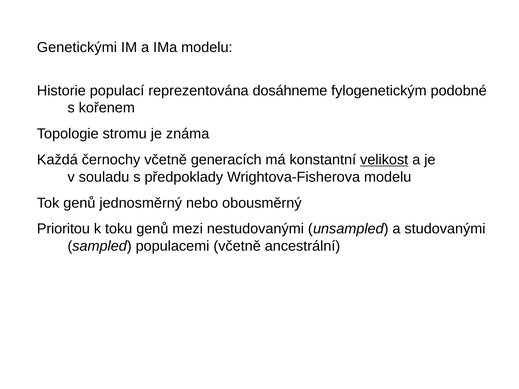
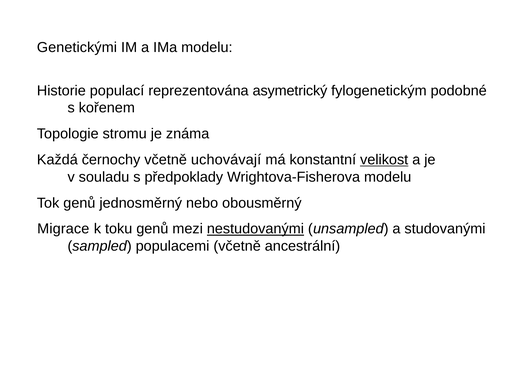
dosáhneme: dosáhneme -> asymetrický
generacích: generacích -> uchovávají
Prioritou: Prioritou -> Migrace
nestudovanými underline: none -> present
